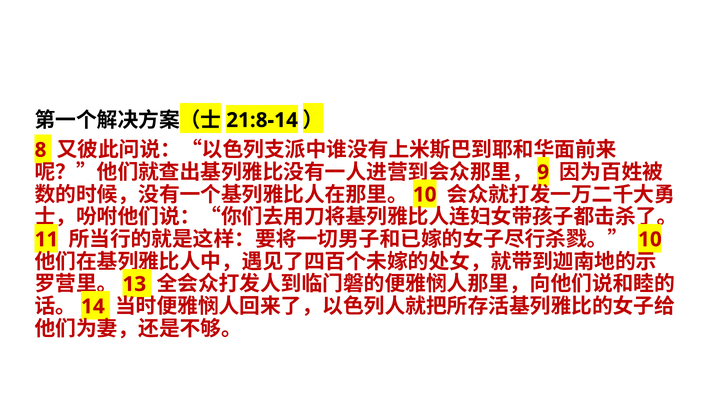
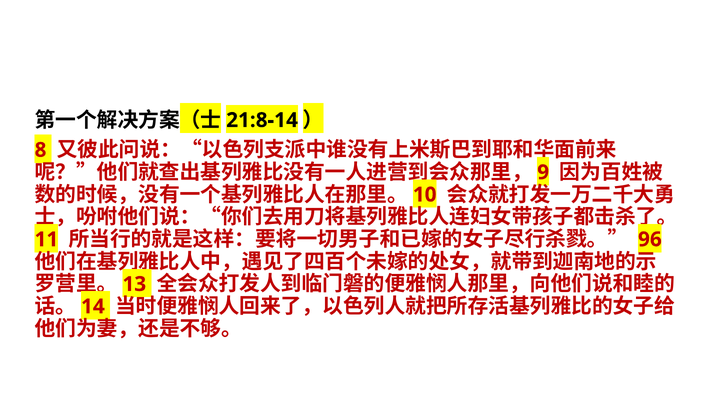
10 at (650, 240): 10 -> 96
